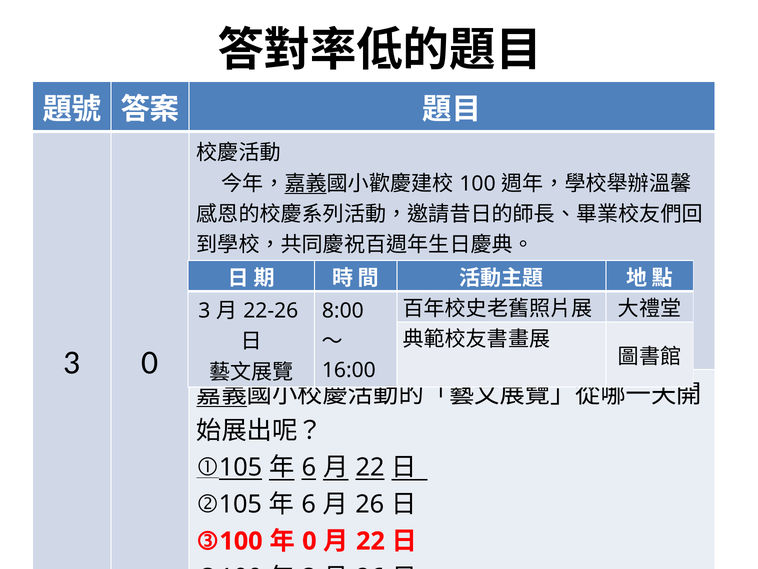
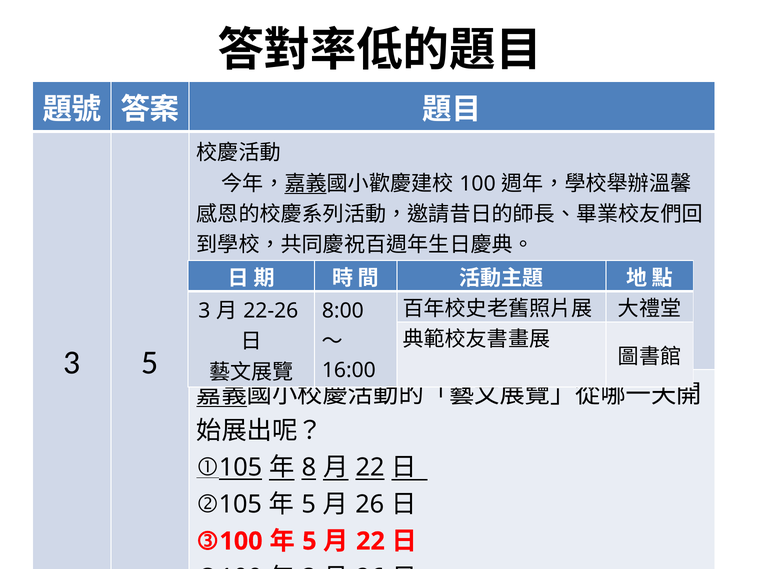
3 0: 0 -> 5
6 at (309, 467): 6 -> 8
6 at (309, 504): 6 -> 5
0 at (309, 541): 0 -> 5
